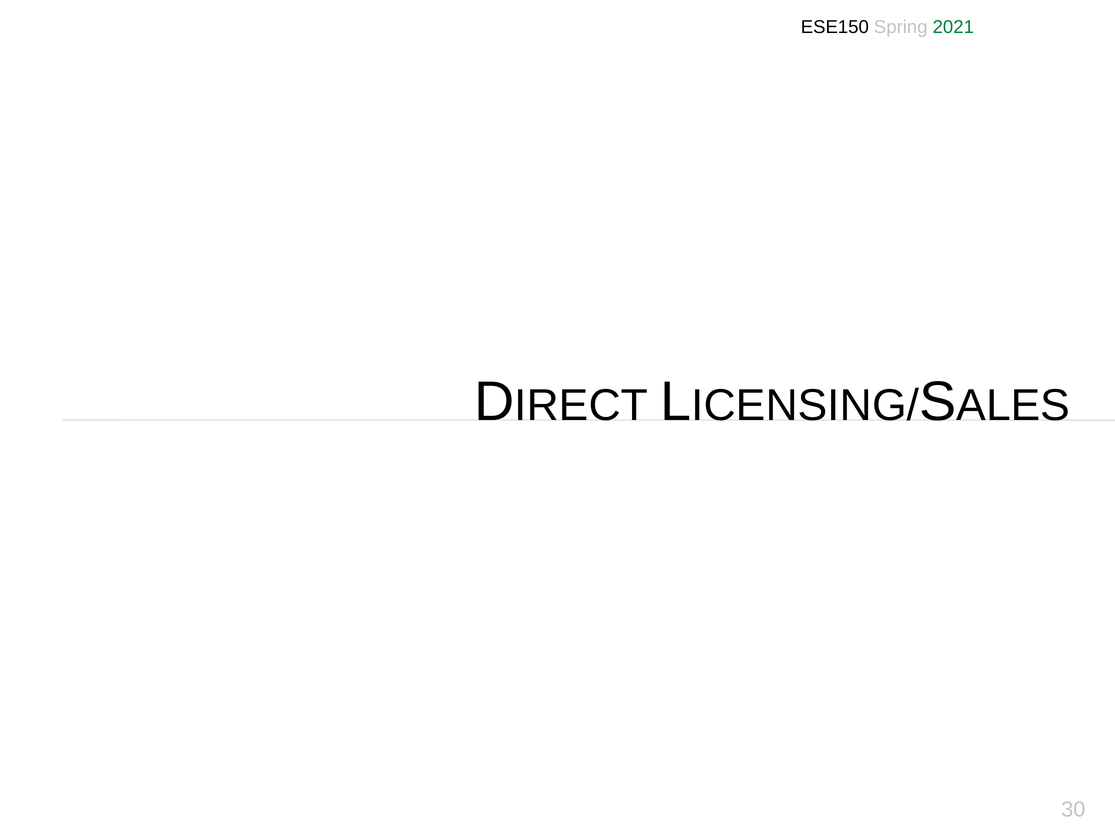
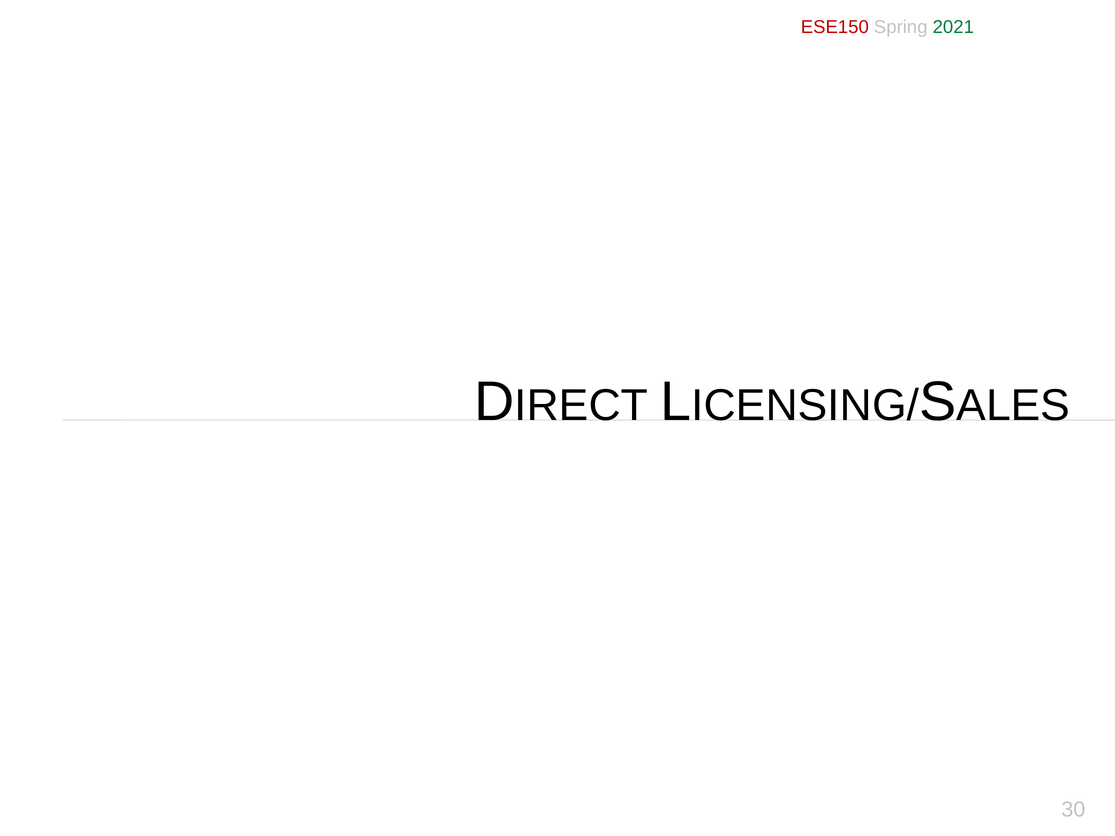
ESE150 colour: black -> red
